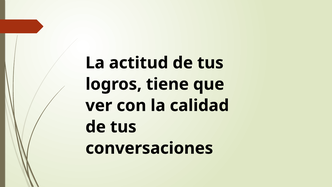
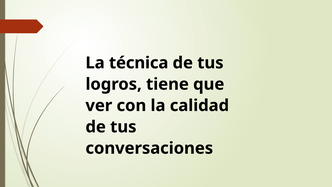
actitud: actitud -> técnica
